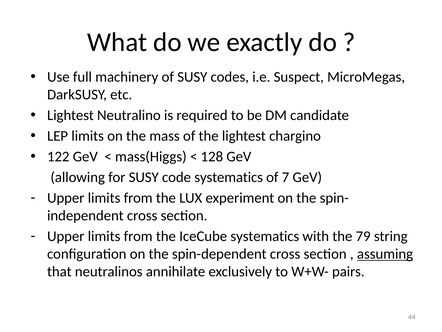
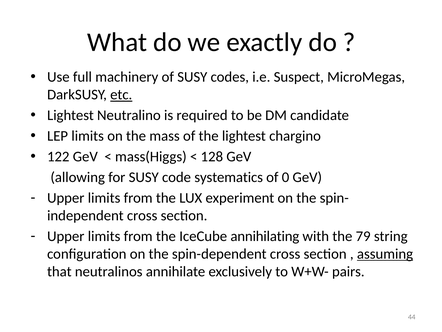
etc underline: none -> present
7: 7 -> 0
IceCube systematics: systematics -> annihilating
